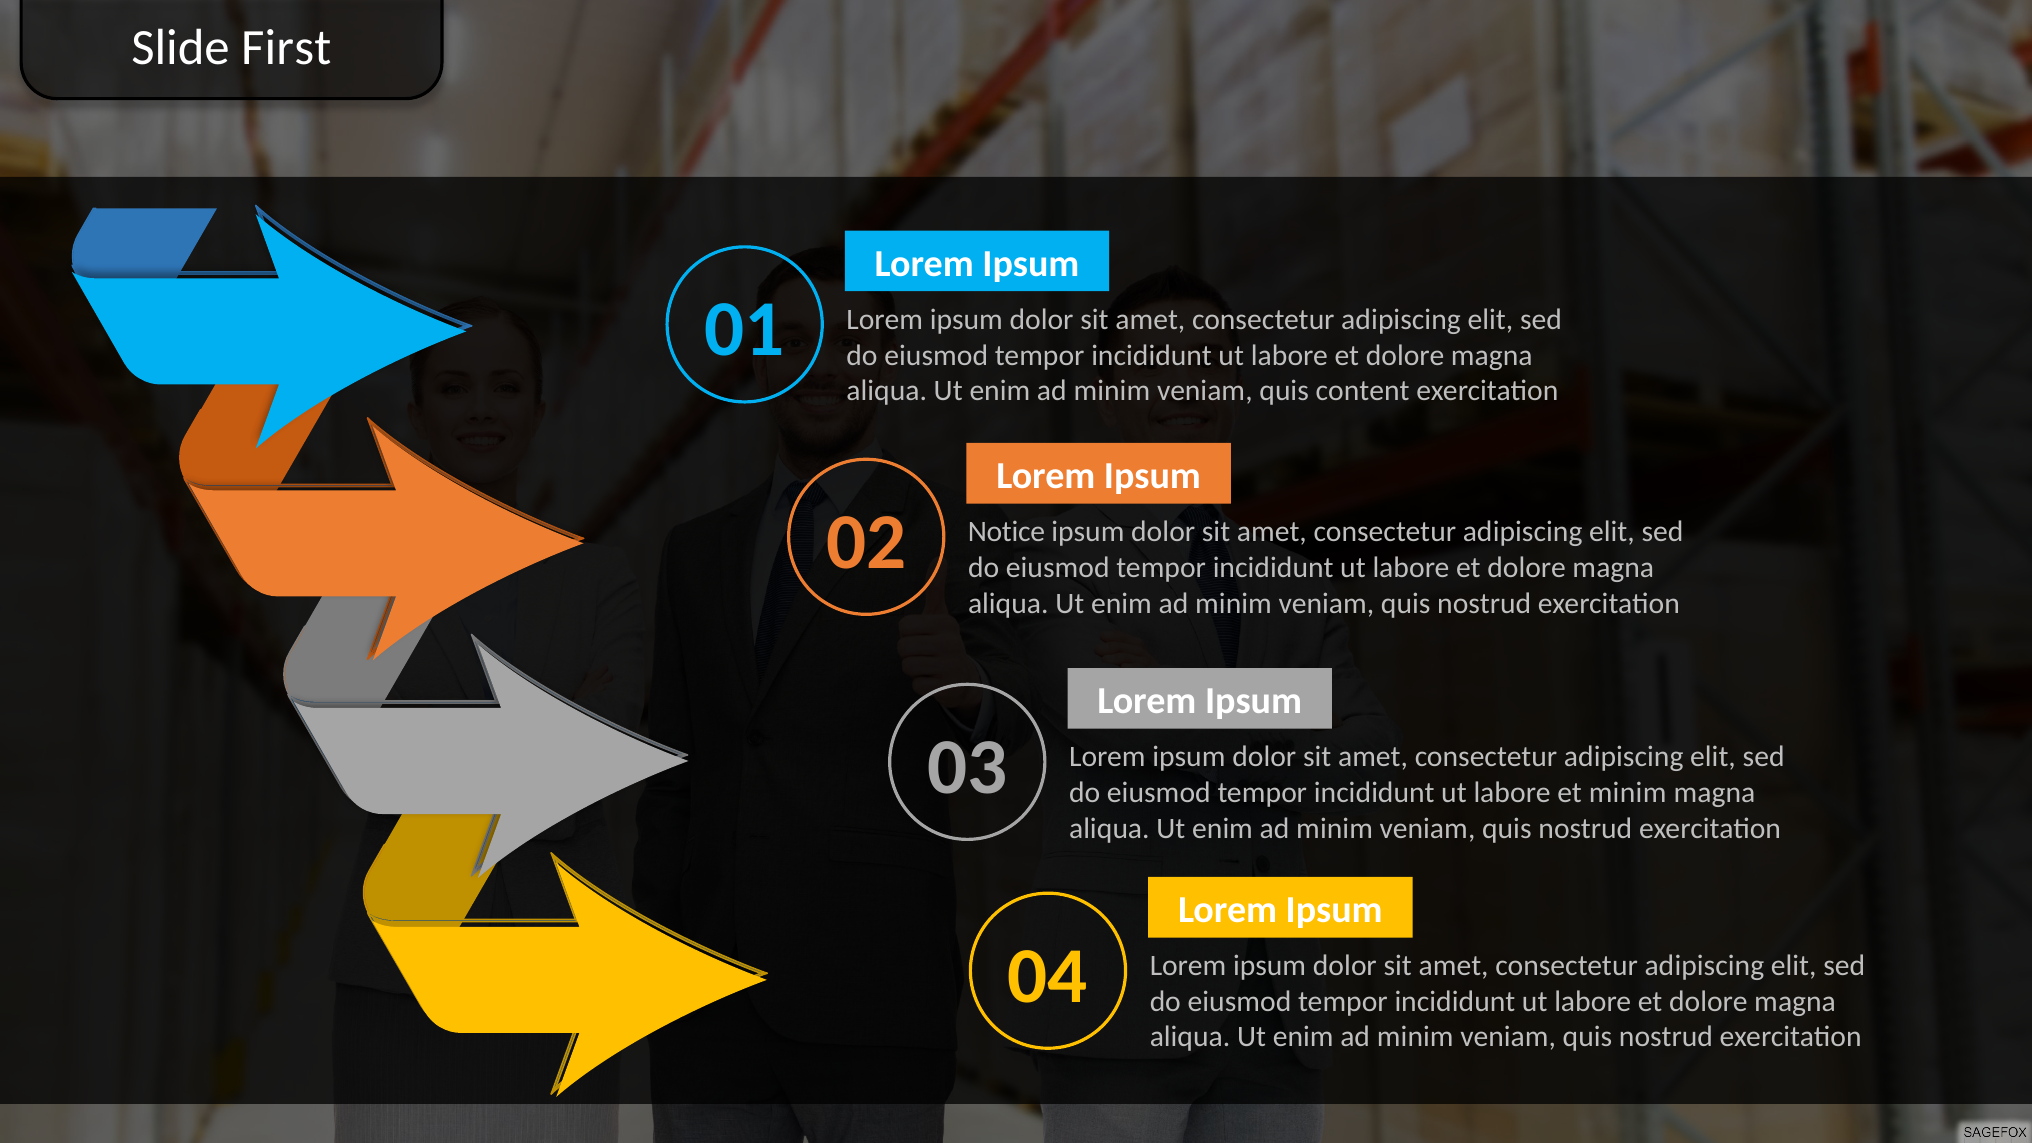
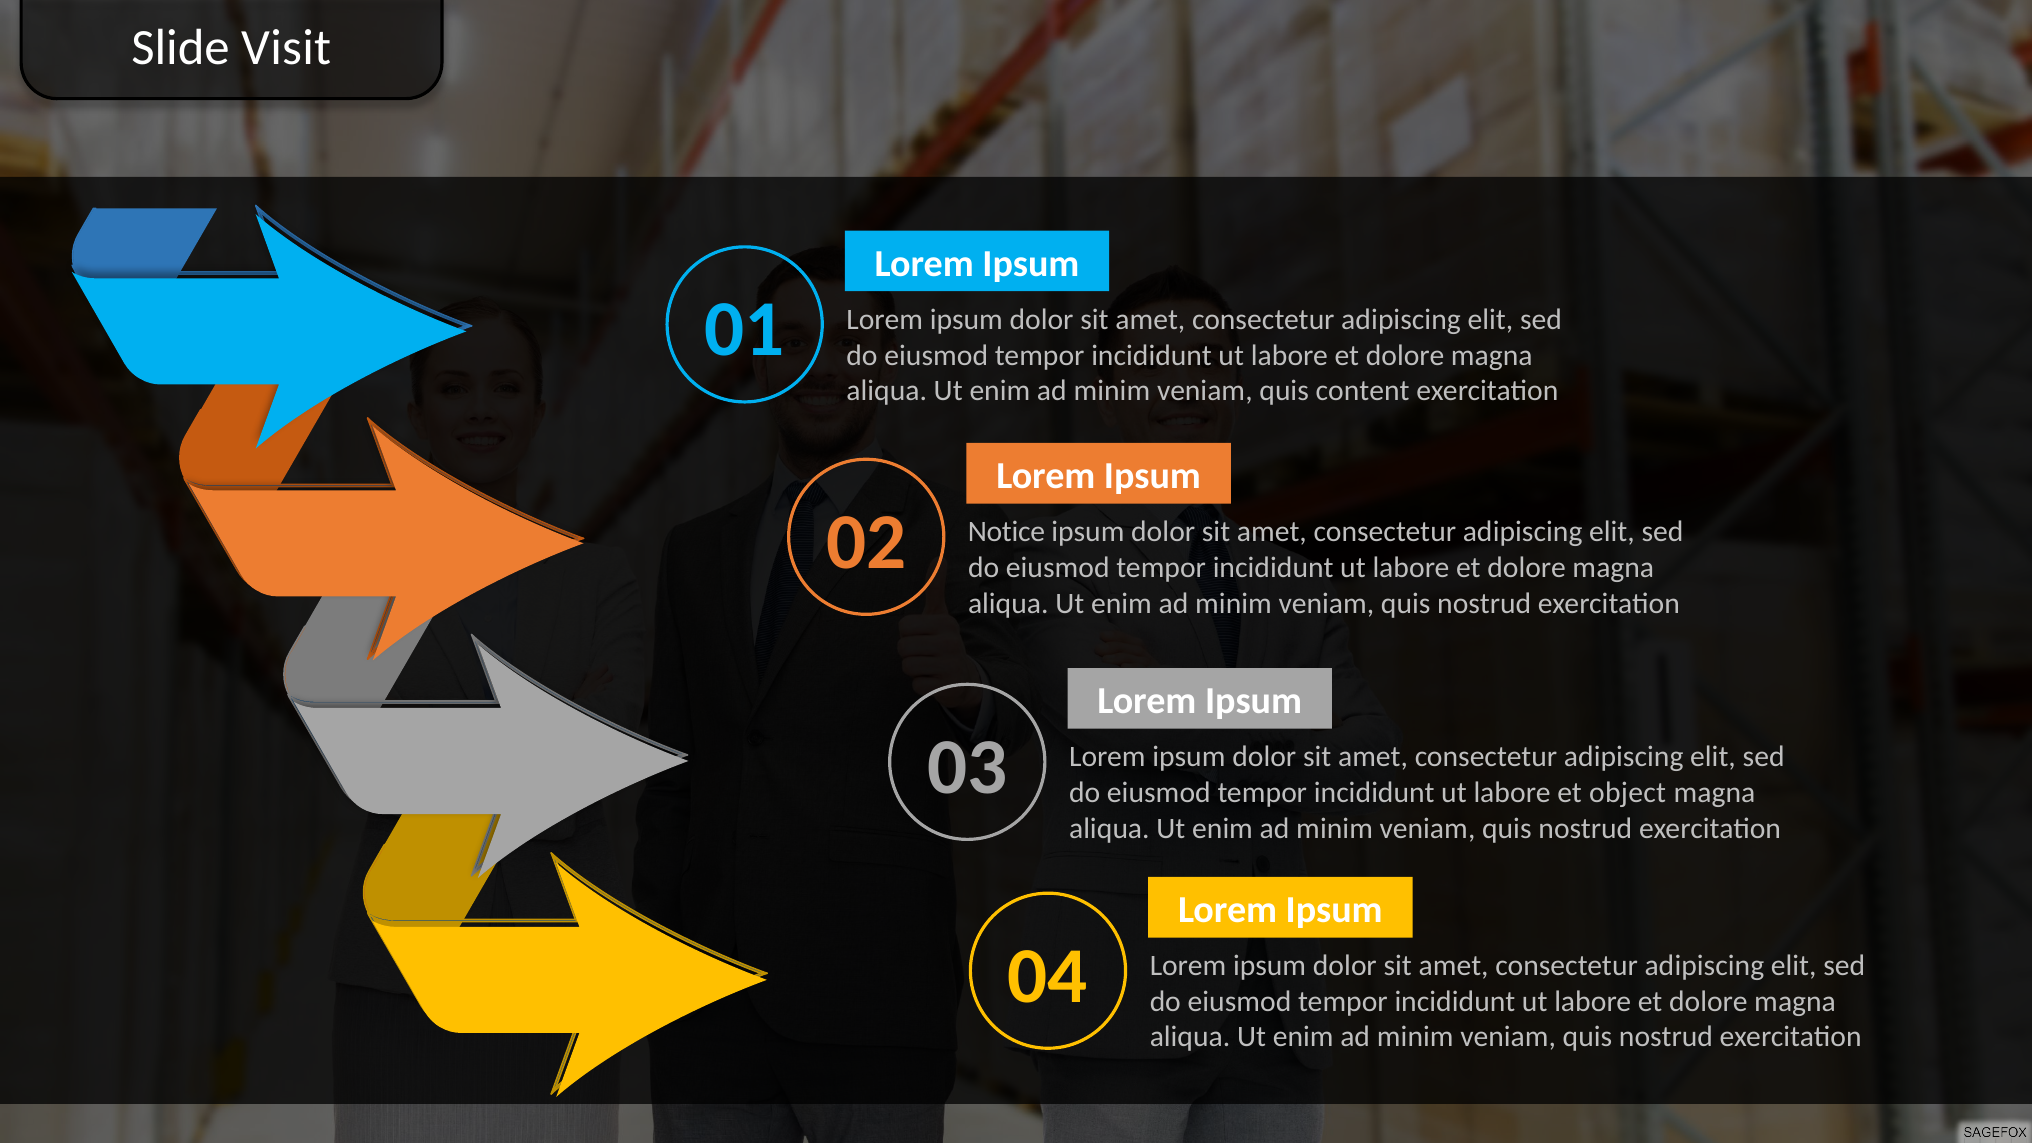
First: First -> Visit
et minim: minim -> object
